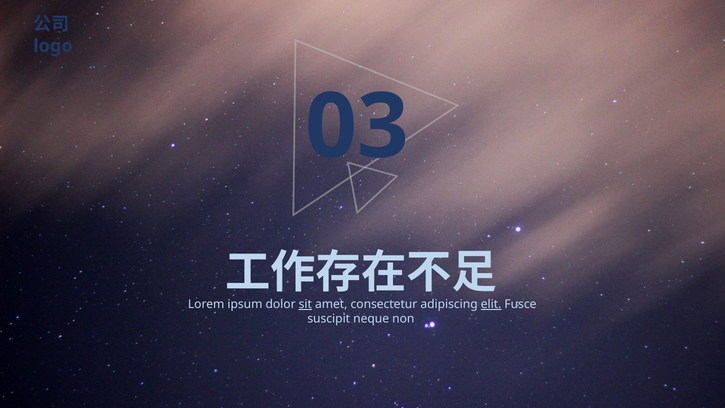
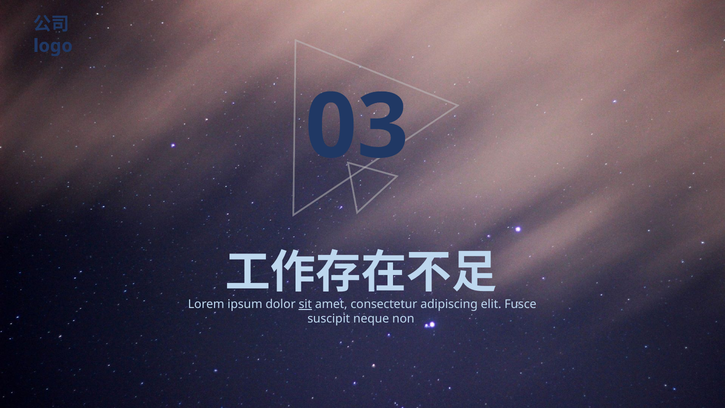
elit underline: present -> none
